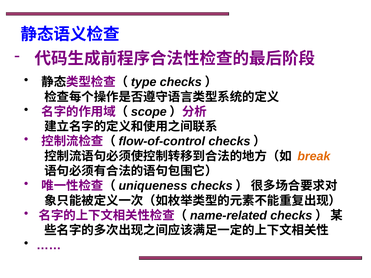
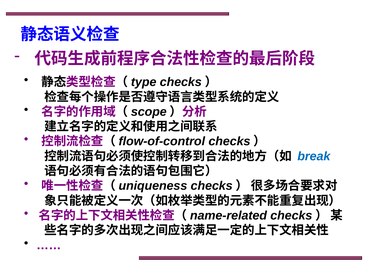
break colour: orange -> blue
